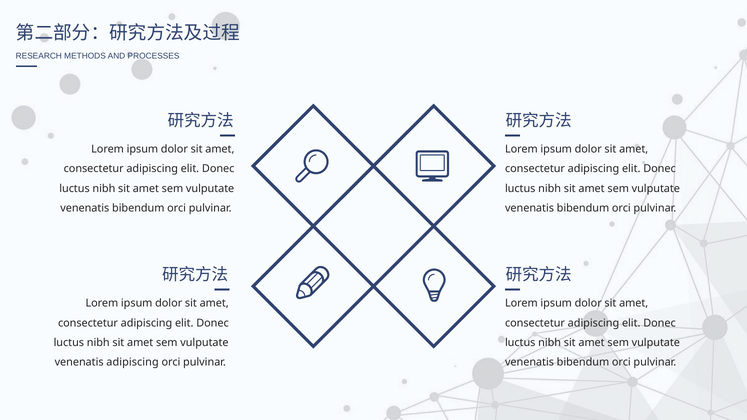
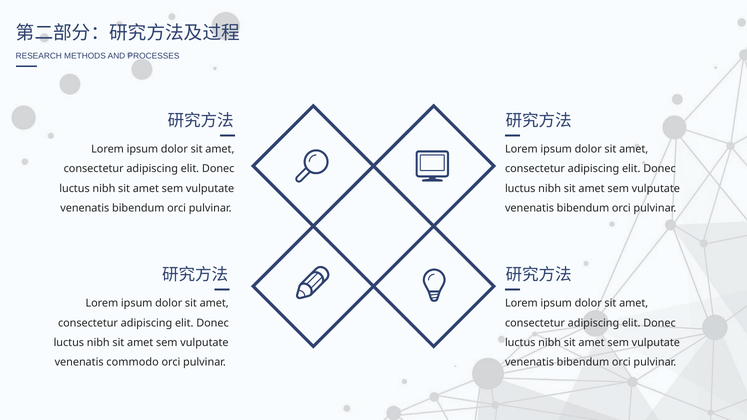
venenatis adipiscing: adipiscing -> commodo
